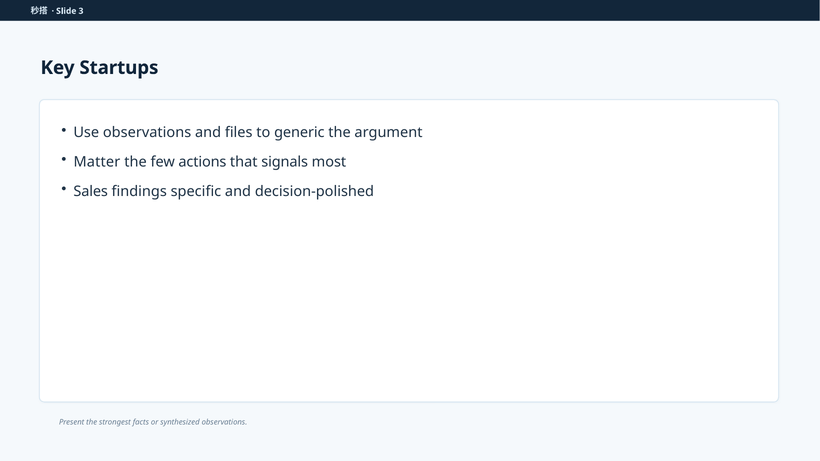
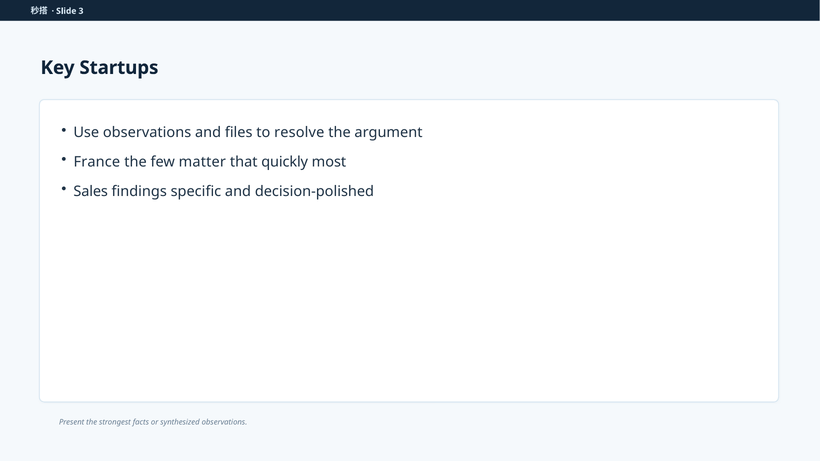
generic: generic -> resolve
Matter: Matter -> France
actions: actions -> matter
signals: signals -> quickly
